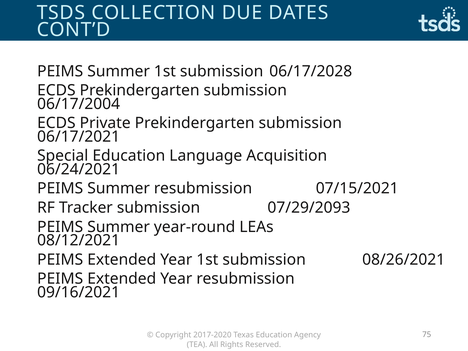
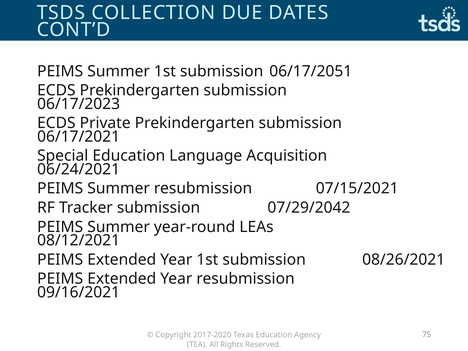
06/17/2028: 06/17/2028 -> 06/17/2051
06/17/2004: 06/17/2004 -> 06/17/2023
07/29/2093: 07/29/2093 -> 07/29/2042
